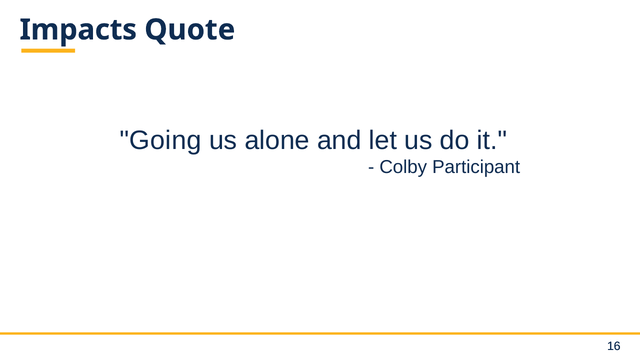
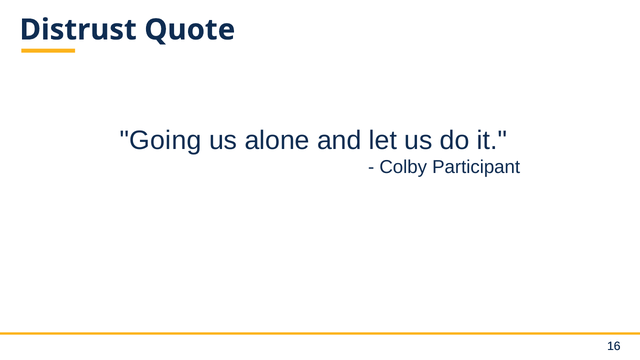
Impacts: Impacts -> Distrust
